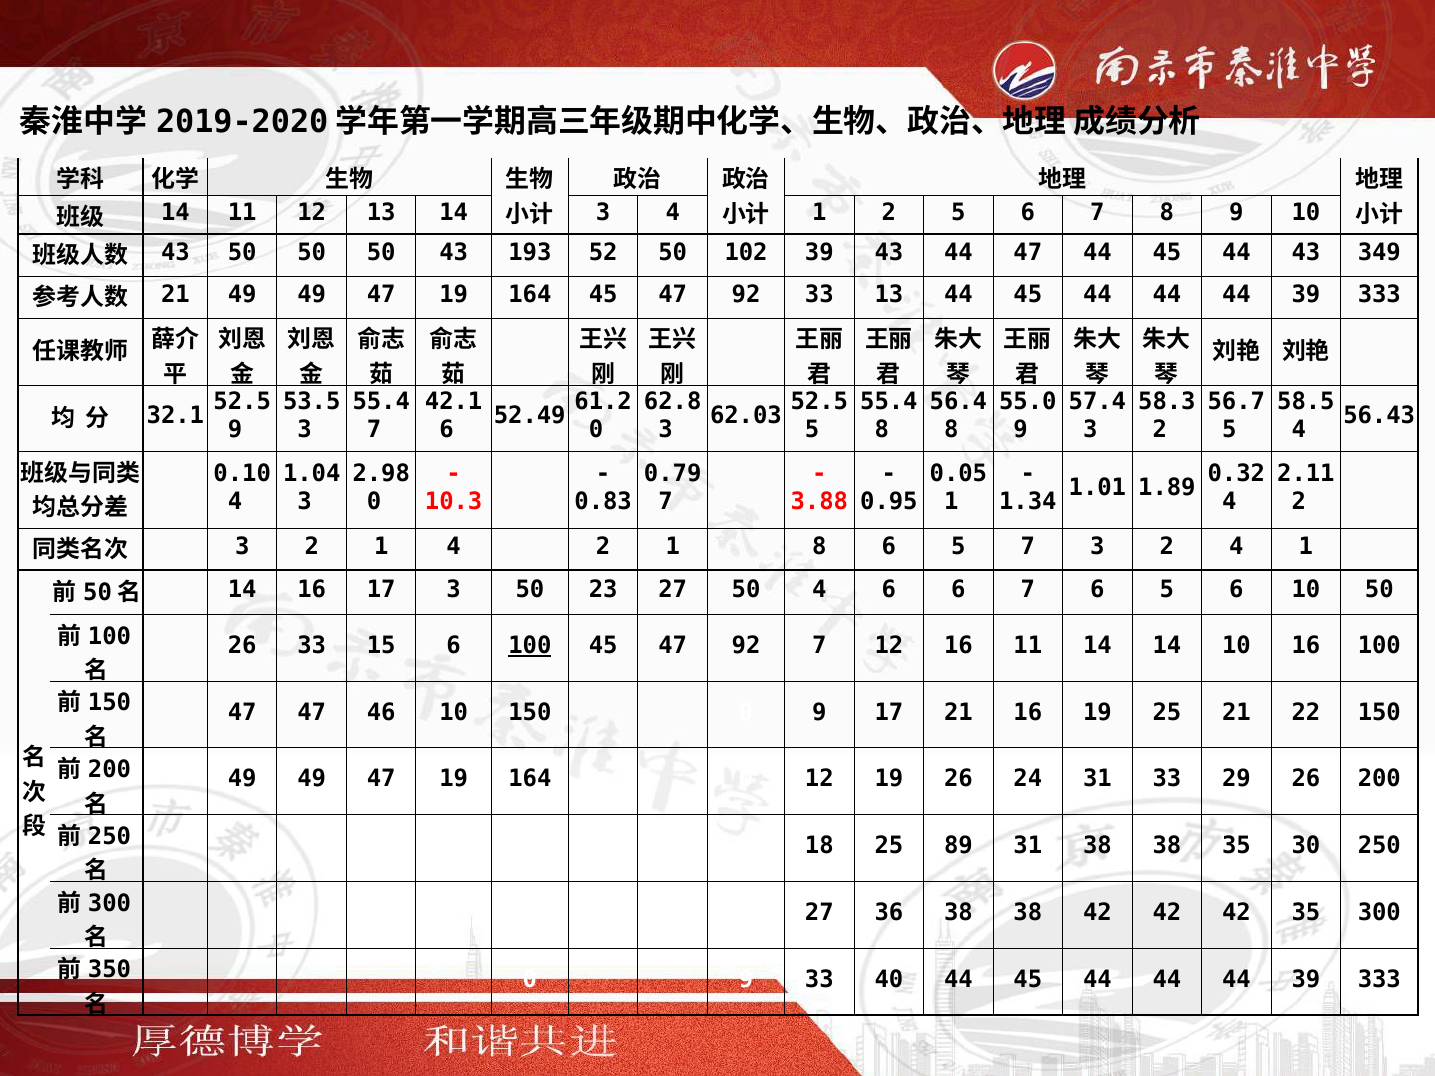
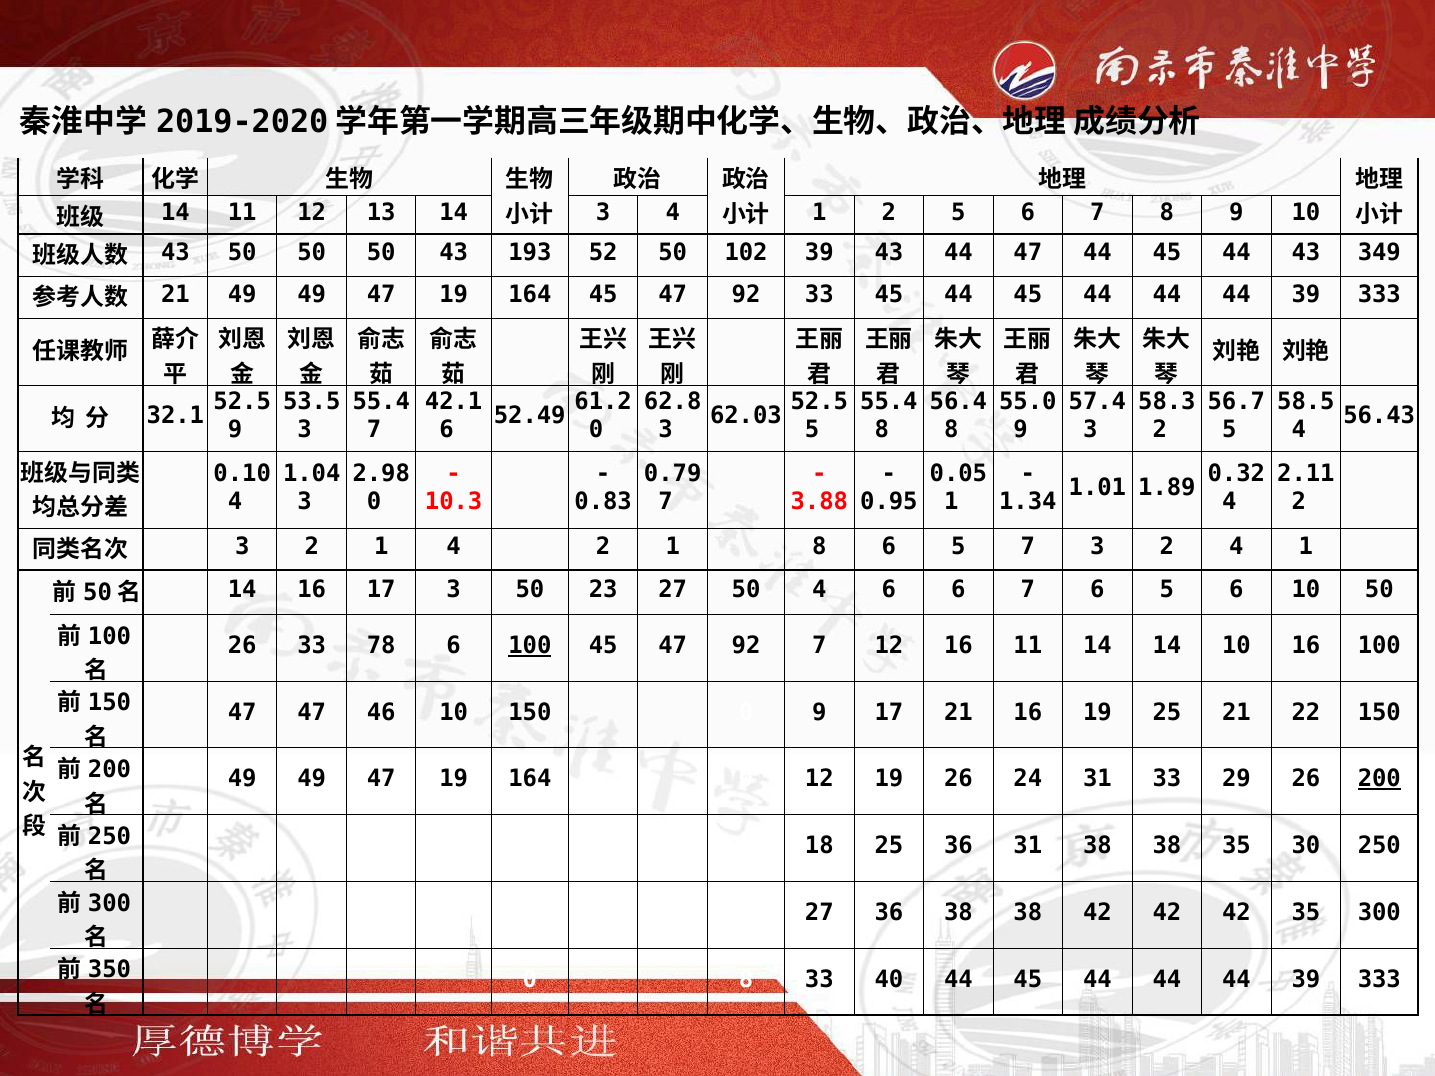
33 13: 13 -> 45
15: 15 -> 78
200 at (1379, 779) underline: none -> present
25 89: 89 -> 36
9 at (746, 979): 9 -> 8
